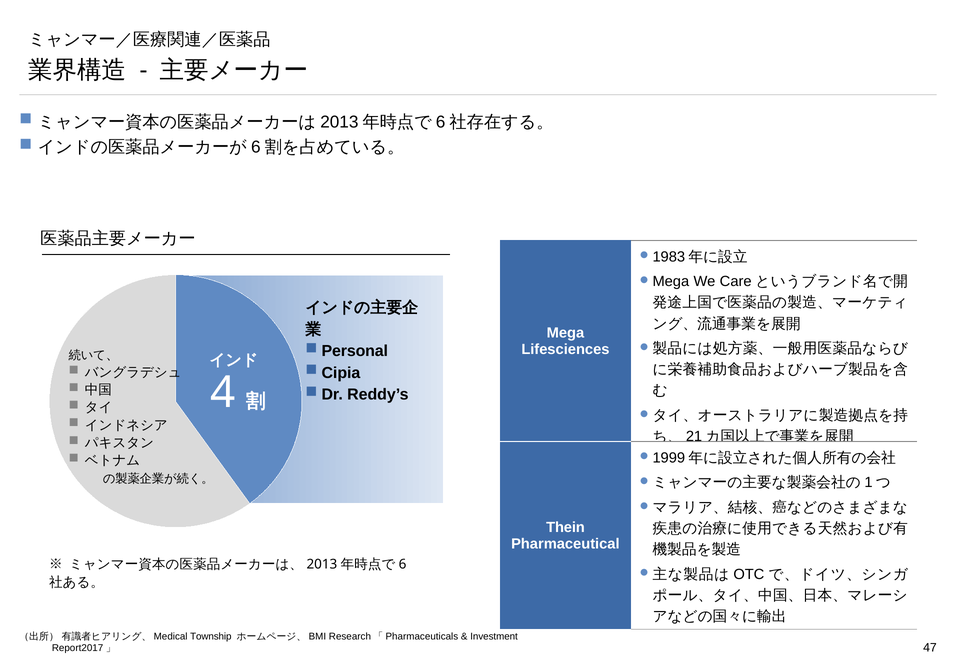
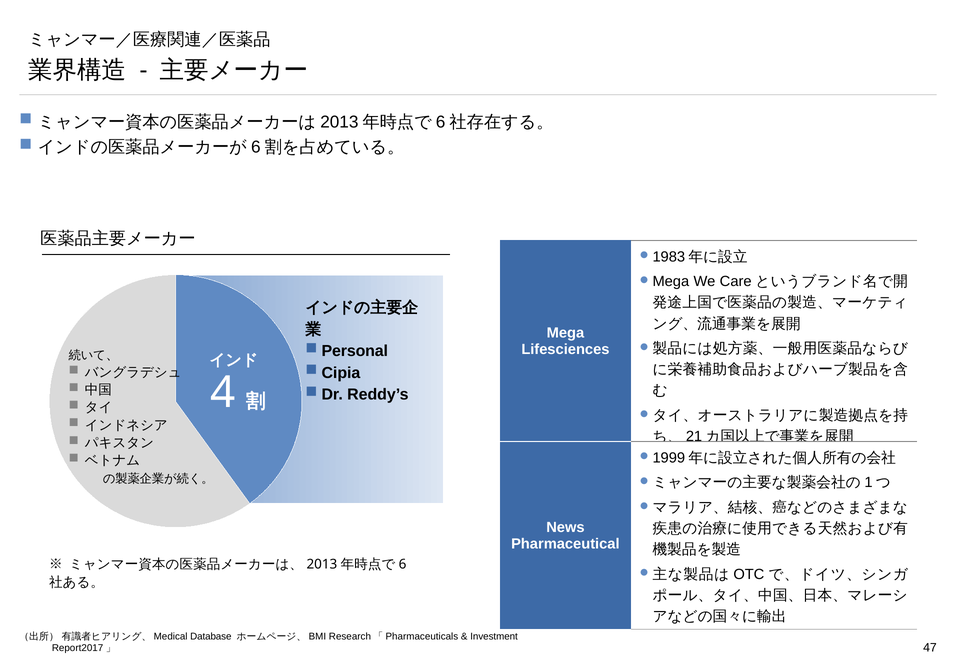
Thein: Thein -> News
Township: Township -> Database
